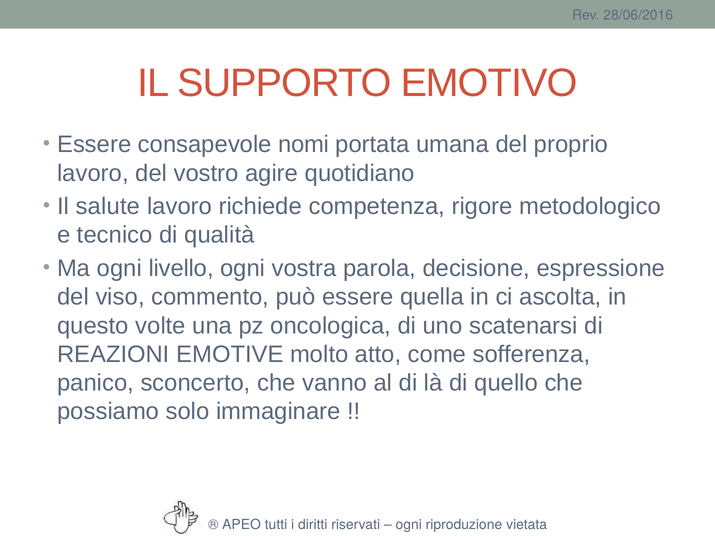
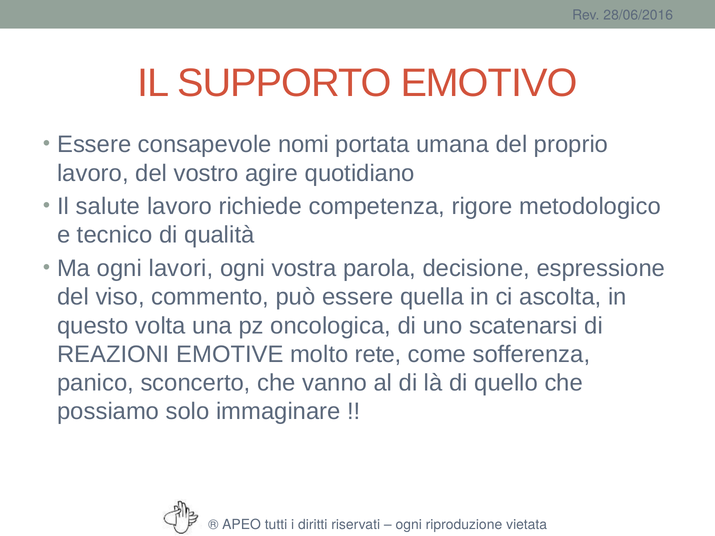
livello: livello -> lavori
volte: volte -> volta
atto: atto -> rete
